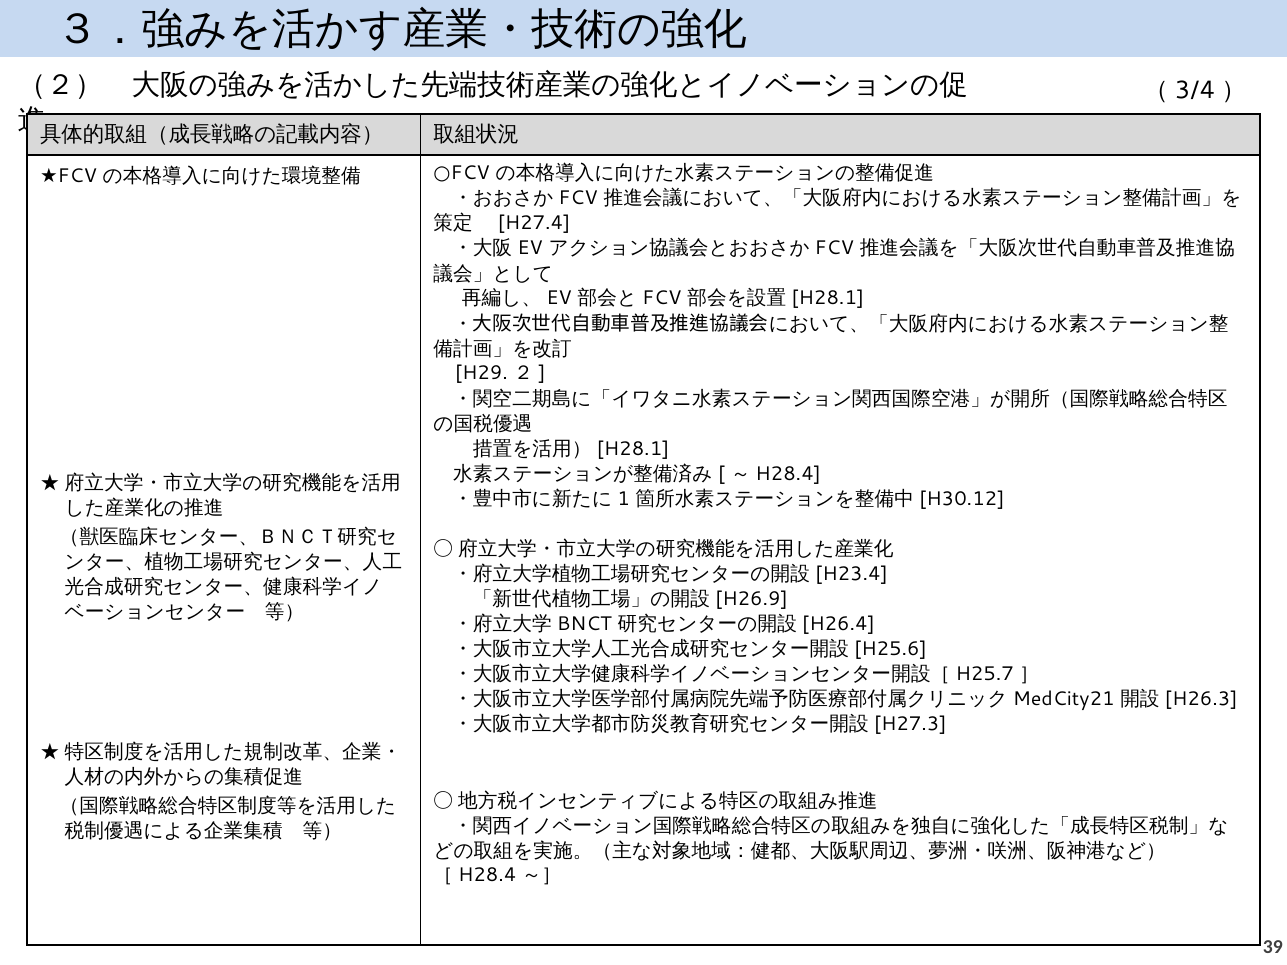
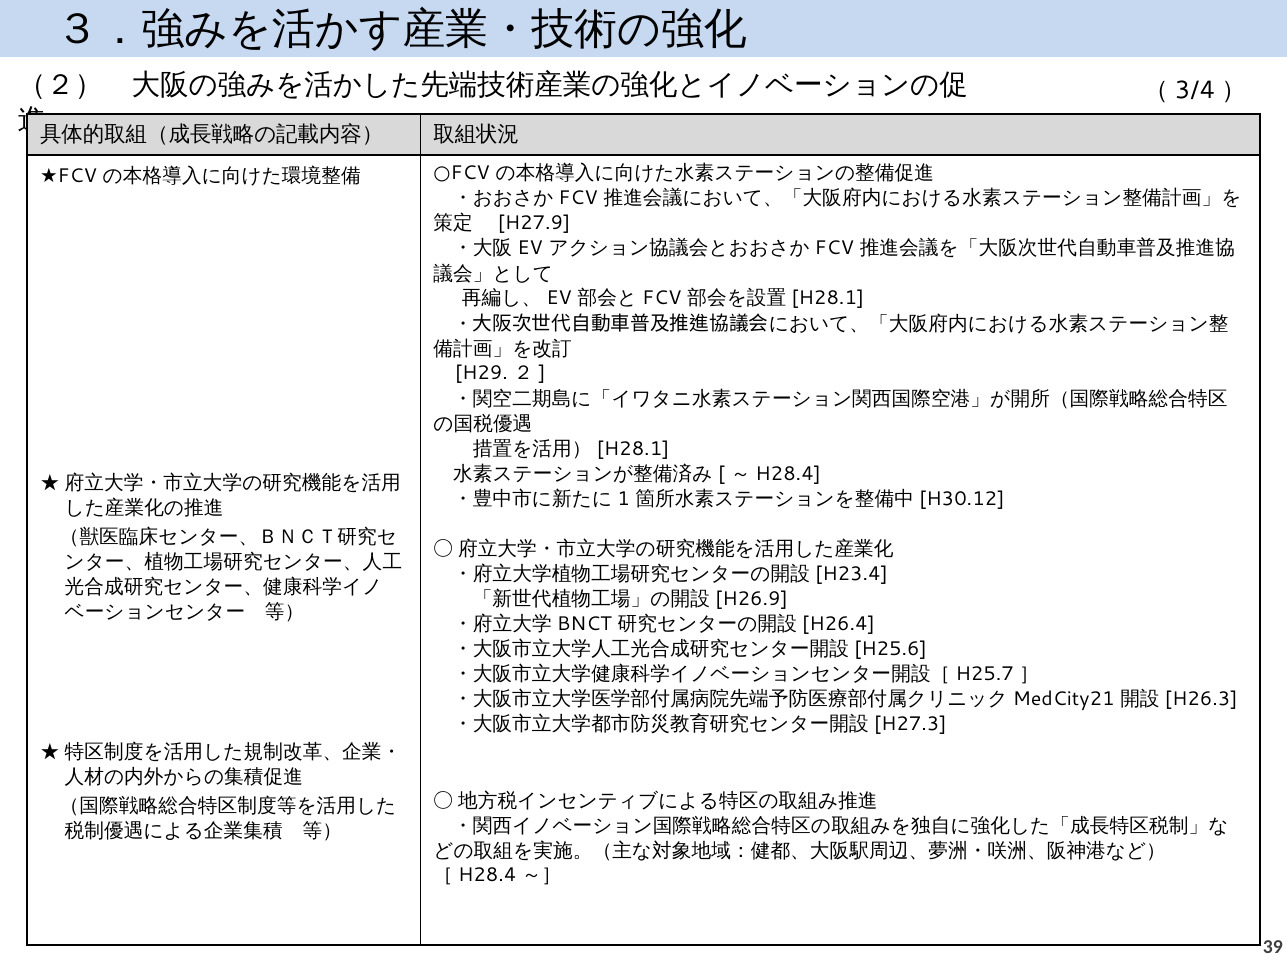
H27.4: H27.4 -> H27.9
